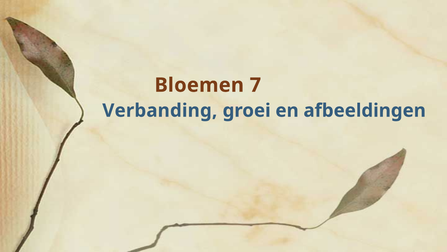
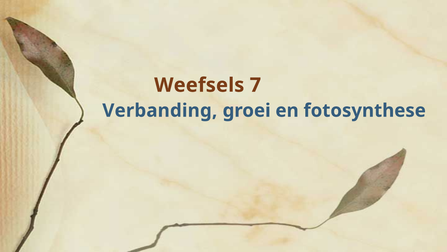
Bloemen: Bloemen -> Weefsels
afbeeldingen: afbeeldingen -> fotosynthese
